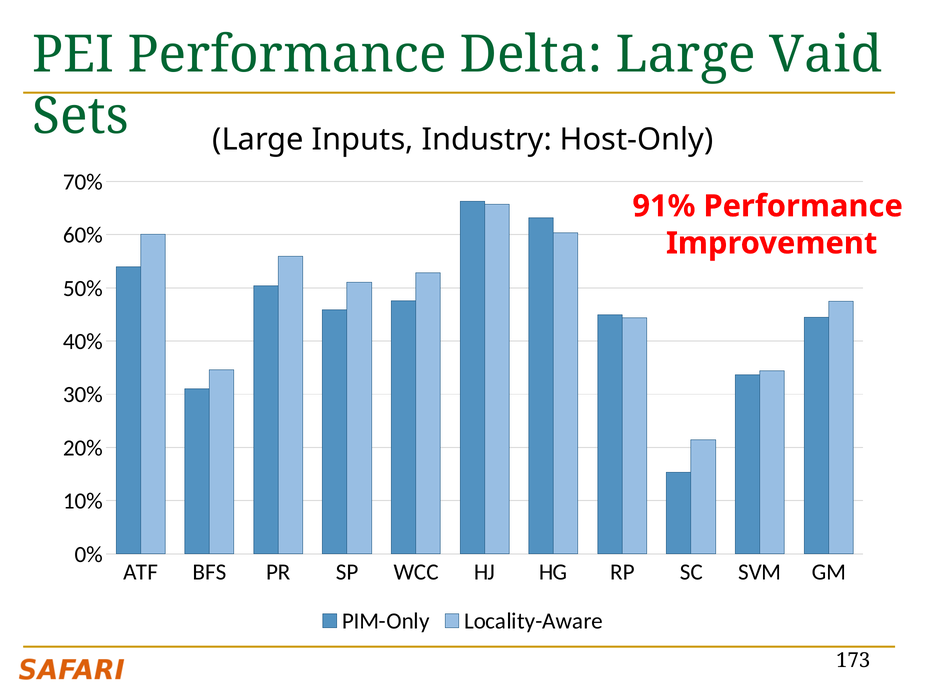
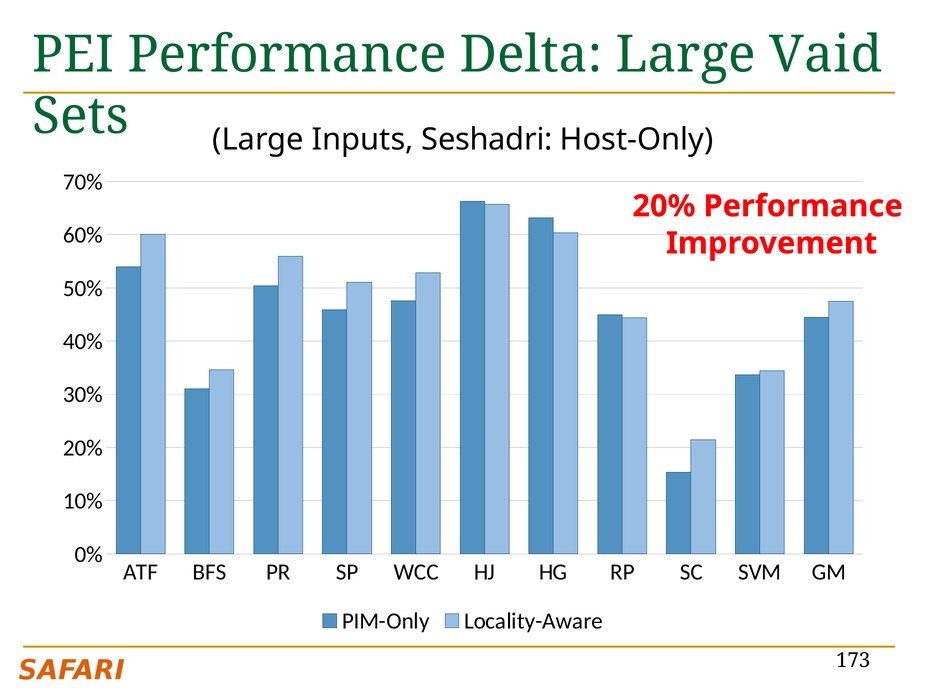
Industry: Industry -> Seshadri
91% at (664, 206): 91% -> 20%
